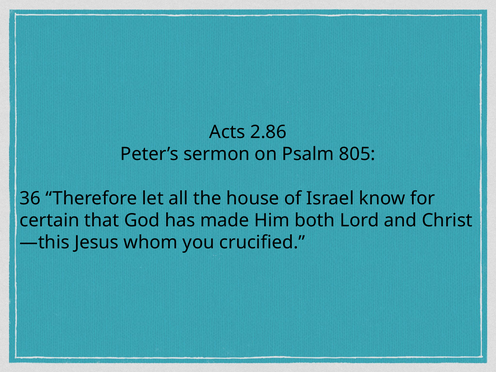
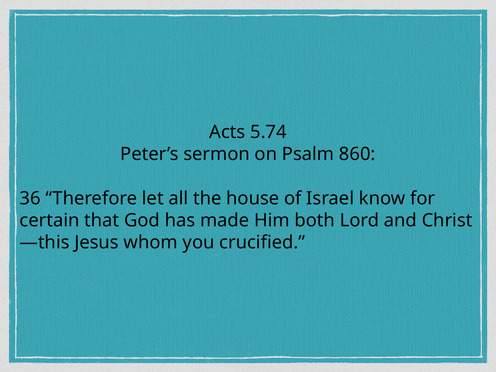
2.86: 2.86 -> 5.74
805: 805 -> 860
